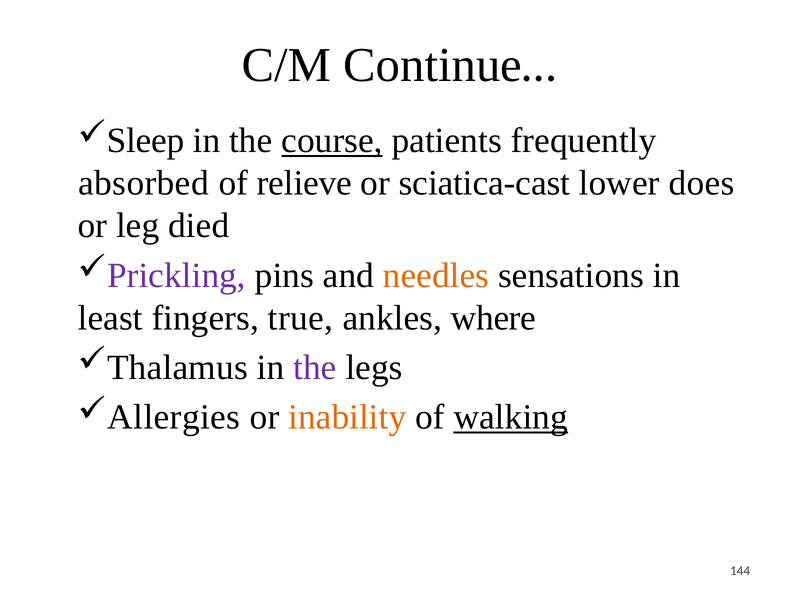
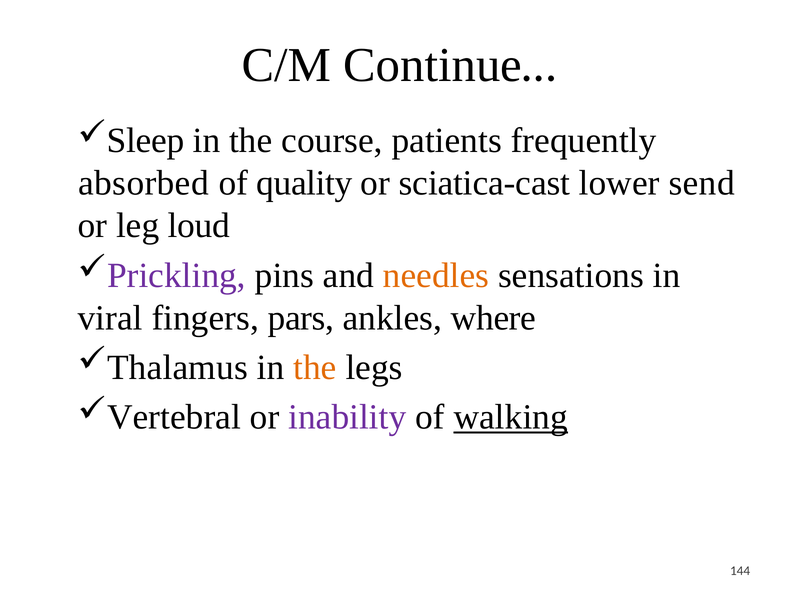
course underline: present -> none
relieve: relieve -> quality
does: does -> send
died: died -> loud
least: least -> viral
true: true -> pars
the at (315, 368) colour: purple -> orange
Allergies: Allergies -> Vertebral
inability colour: orange -> purple
